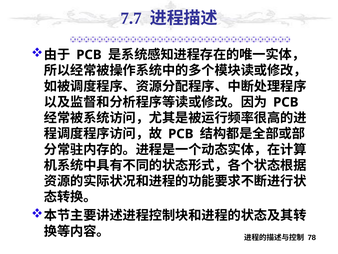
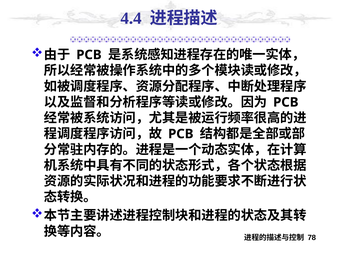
7.7: 7.7 -> 4.4
